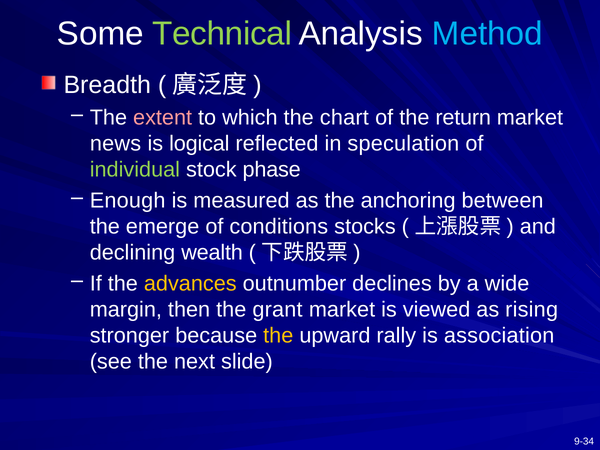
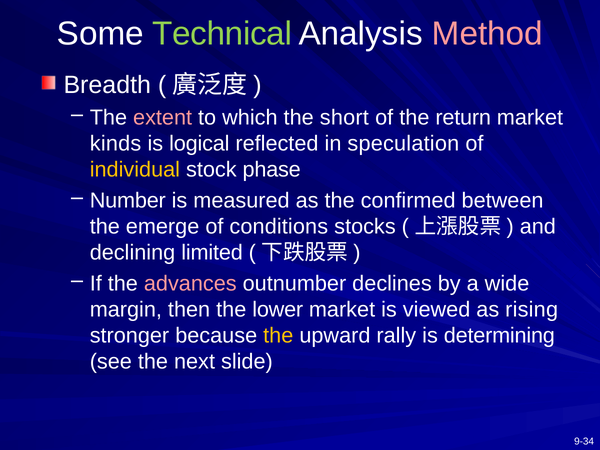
Method colour: light blue -> pink
chart: chart -> short
news: news -> kinds
individual colour: light green -> yellow
Enough: Enough -> Number
anchoring: anchoring -> confirmed
wealth: wealth -> limited
advances colour: yellow -> pink
grant: grant -> lower
association: association -> determining
